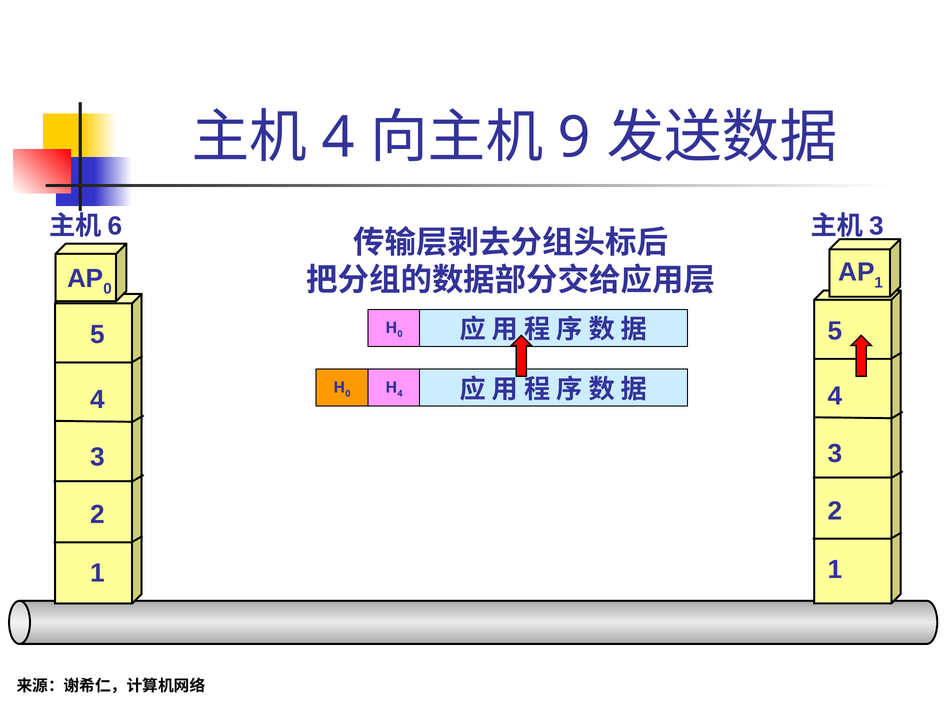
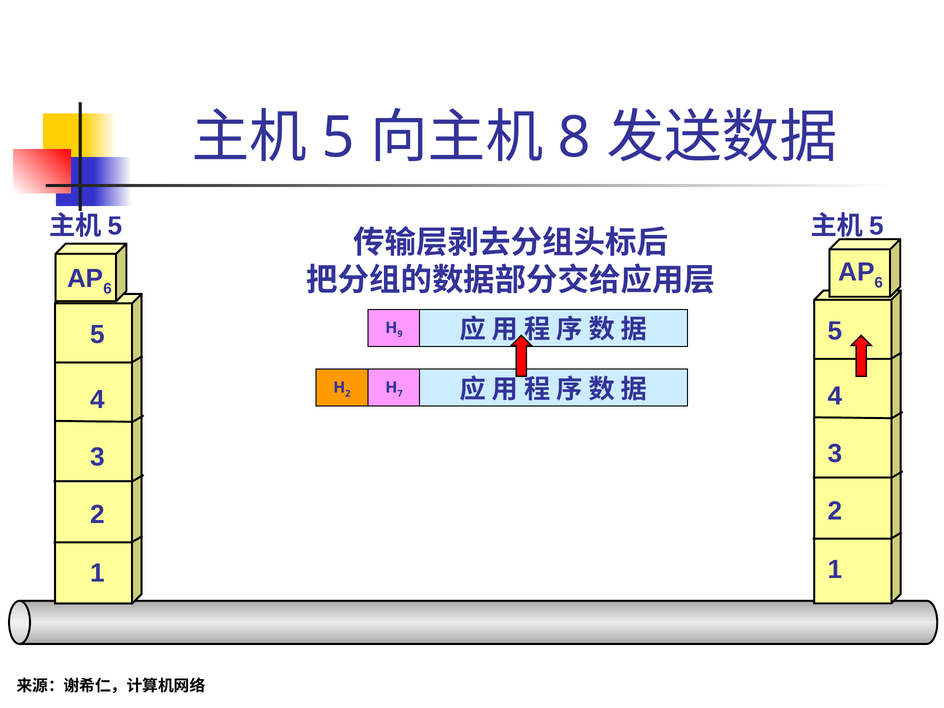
4 at (338, 138): 4 -> 5
9: 9 -> 8
6 at (115, 226): 6 -> 5
3 at (876, 226): 3 -> 5
1 at (879, 282): 1 -> 6
0 at (108, 289): 0 -> 6
0 at (400, 334): 0 -> 9
0 at (348, 394): 0 -> 2
4 at (400, 394): 4 -> 7
